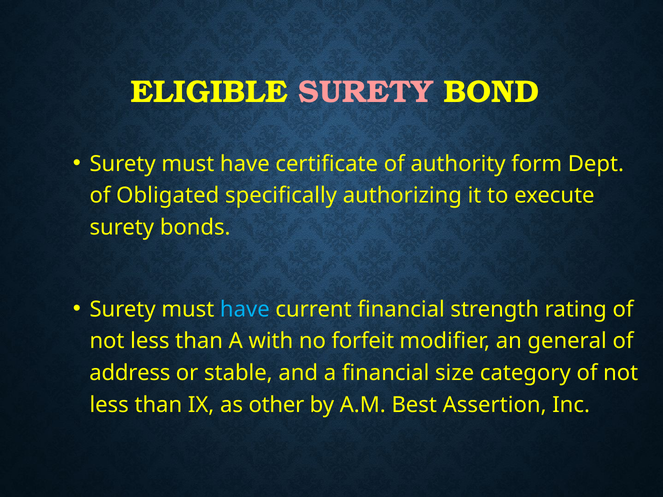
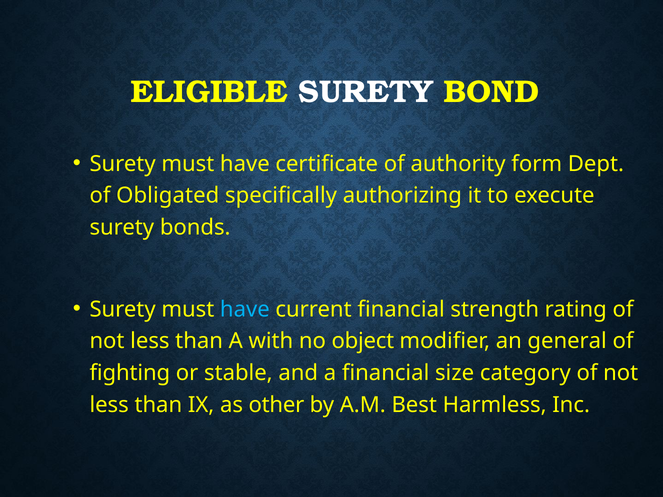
SURETY at (366, 92) colour: pink -> white
forfeit: forfeit -> object
address: address -> fighting
Assertion: Assertion -> Harmless
